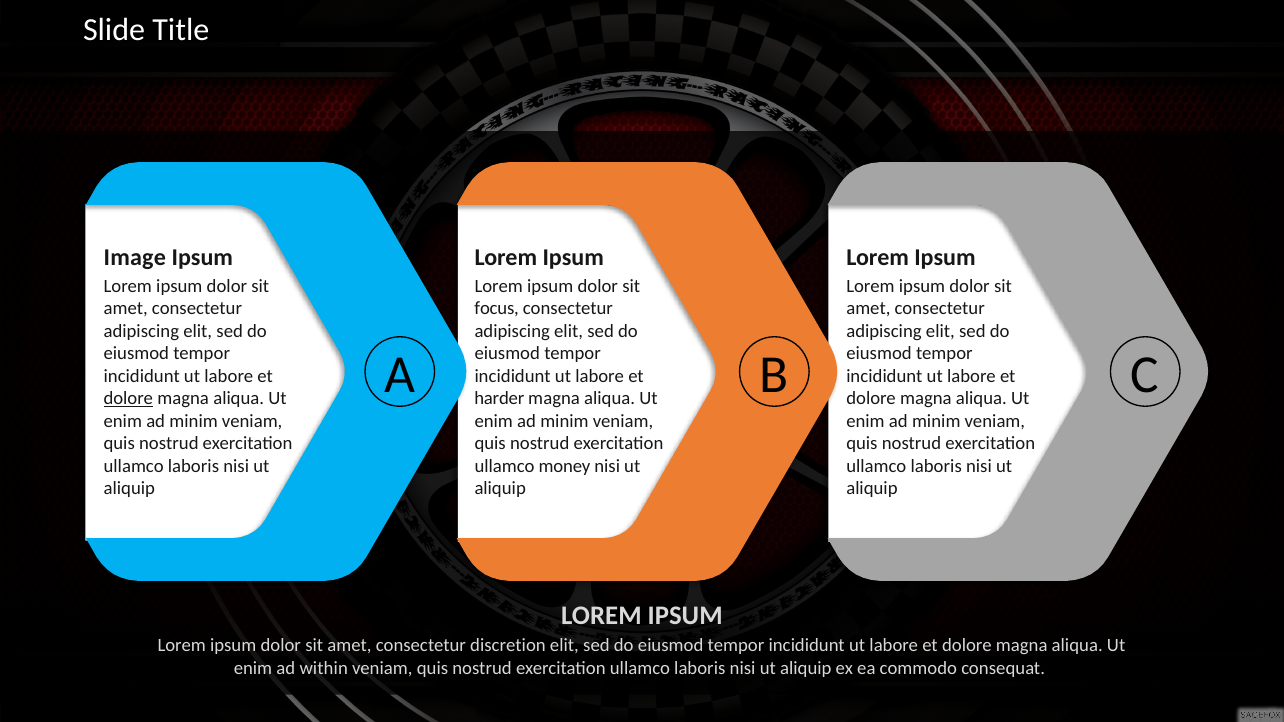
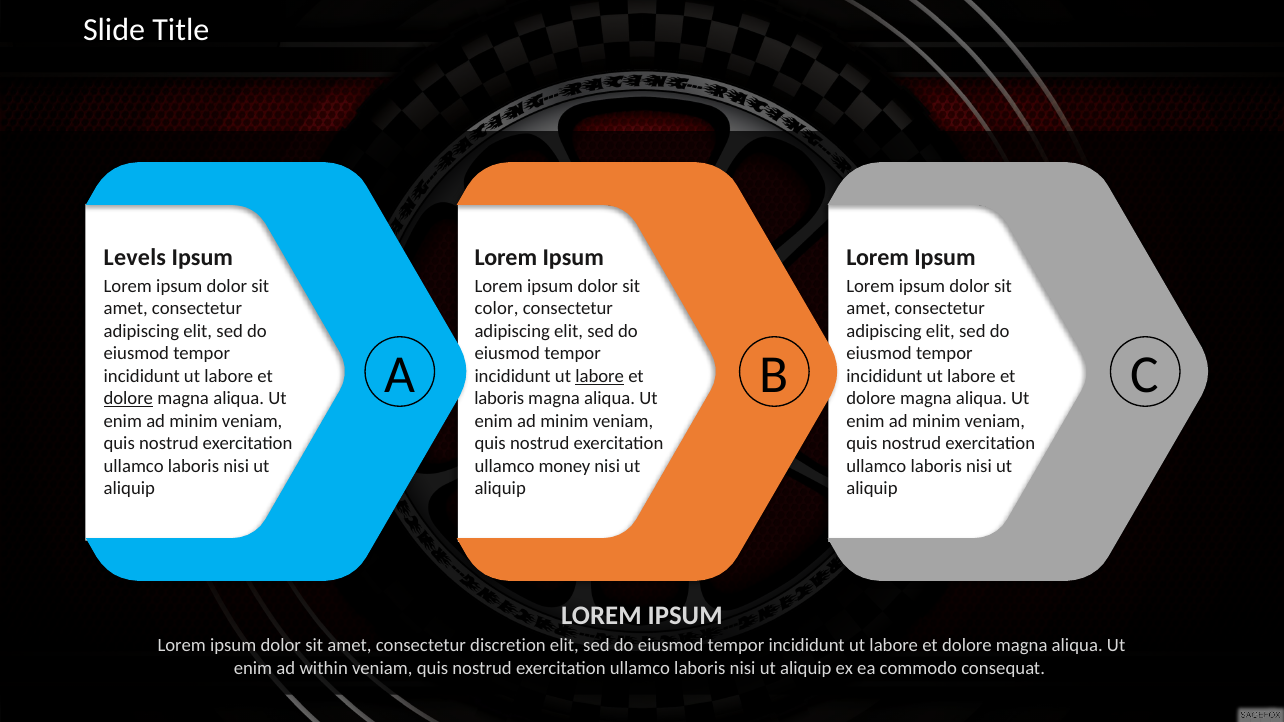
Image: Image -> Levels
focus: focus -> color
labore at (600, 376) underline: none -> present
harder at (499, 399): harder -> laboris
